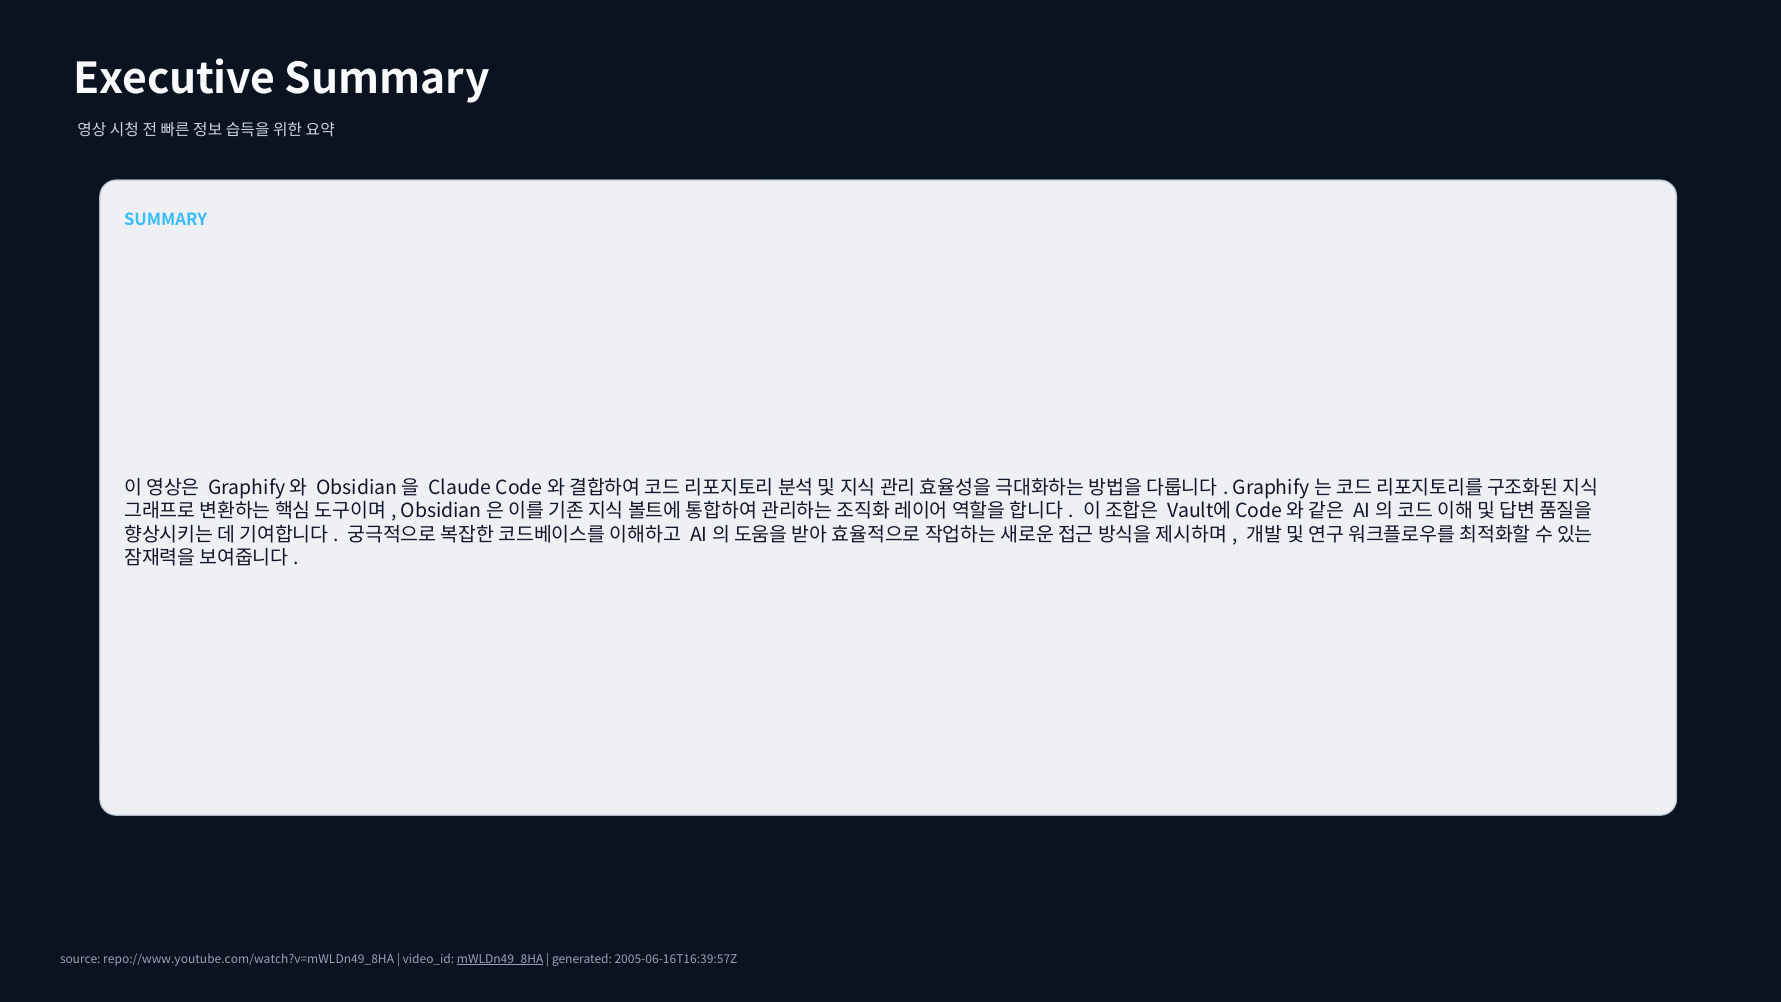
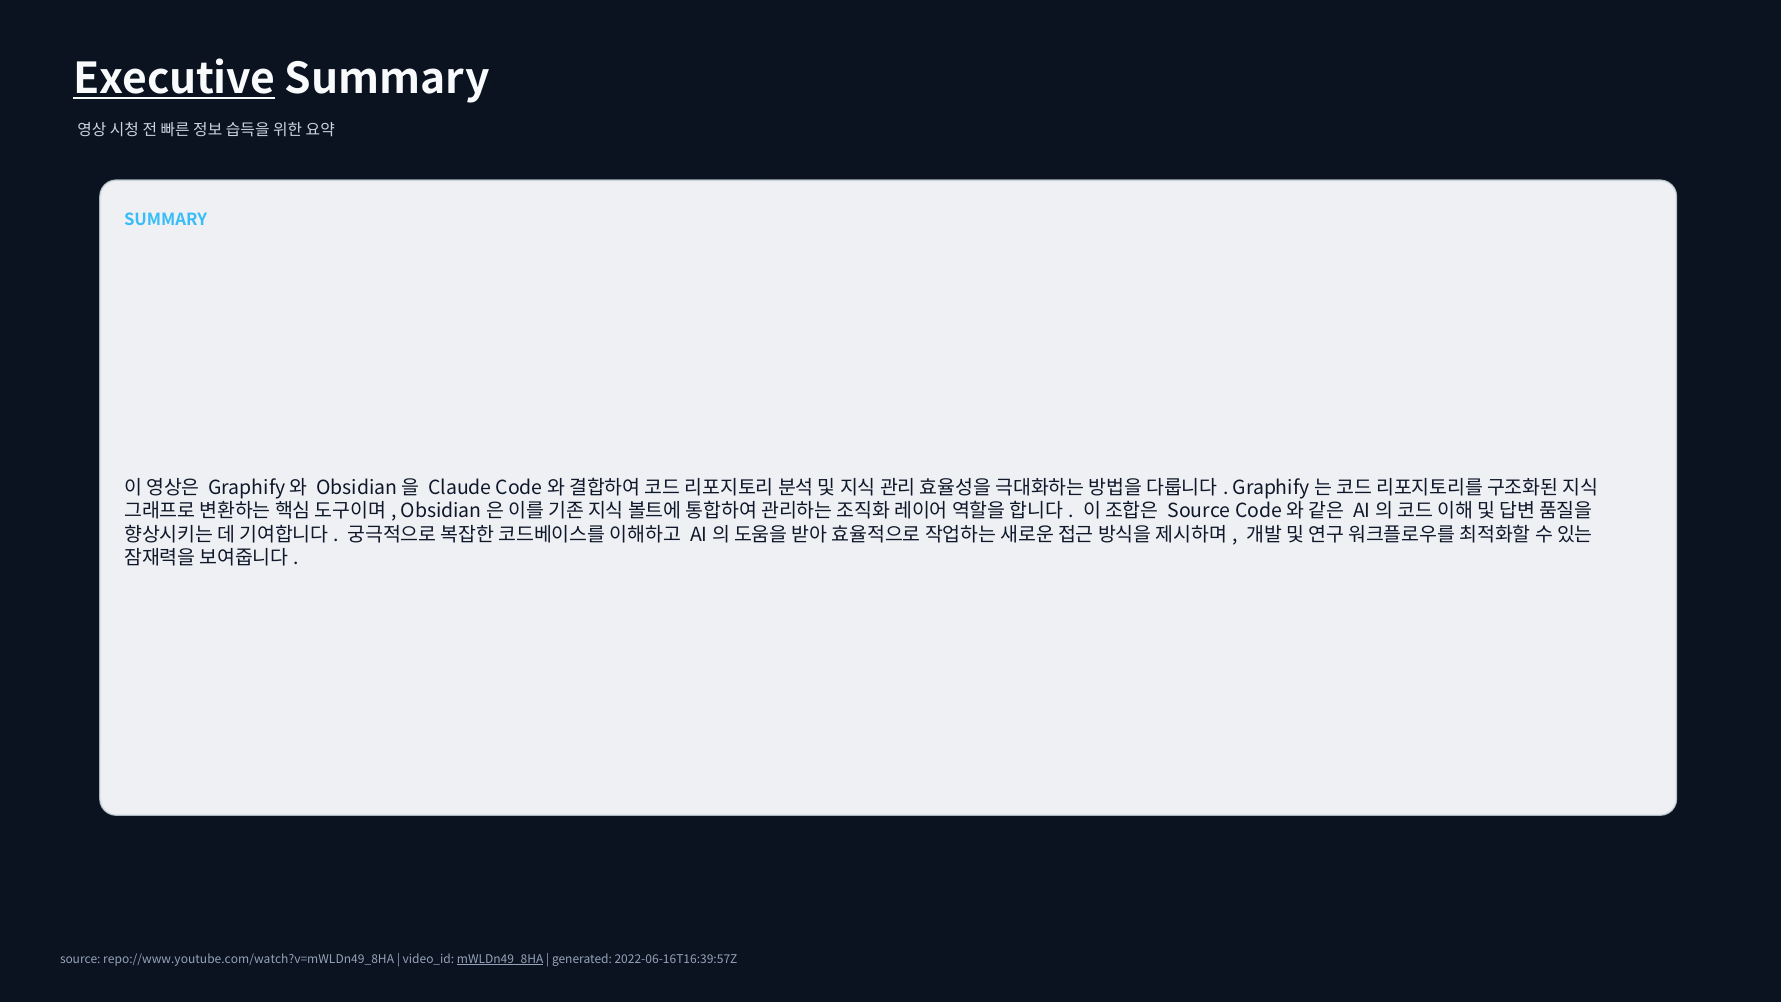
Executive underline: none -> present
Vault에 at (1199, 511): Vault에 -> Source
2005-06-16T16:39:57Z: 2005-06-16T16:39:57Z -> 2022-06-16T16:39:57Z
